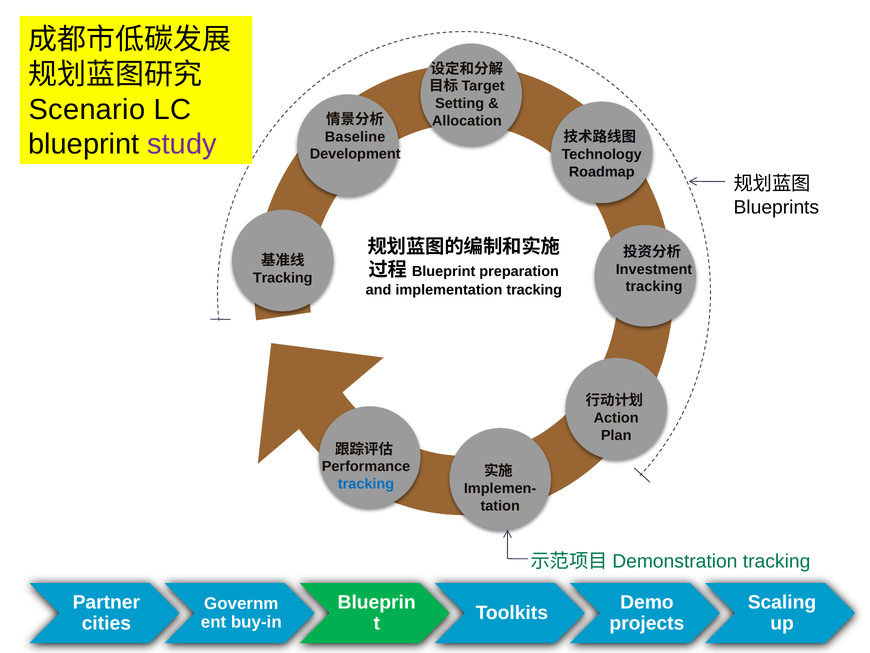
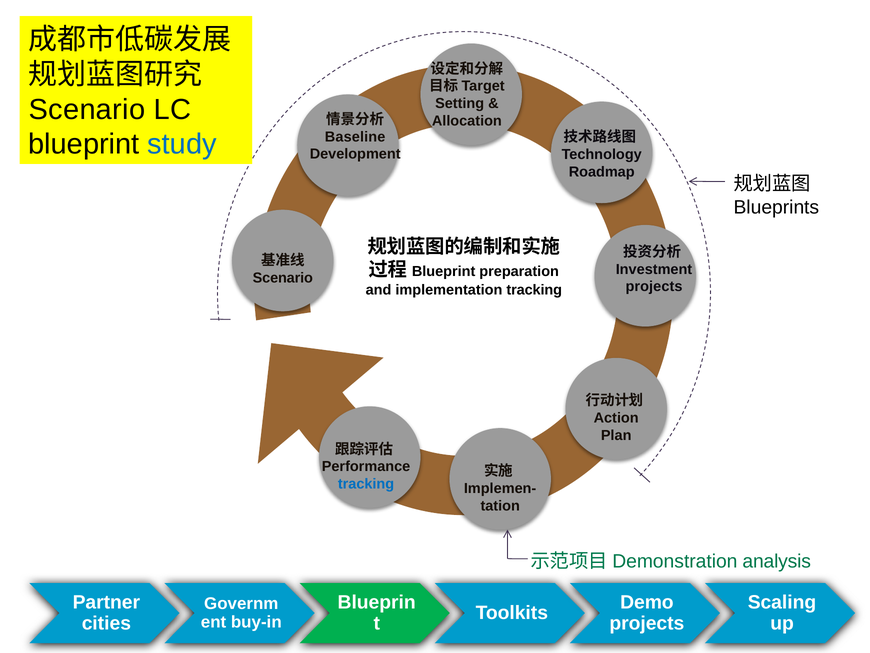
study colour: purple -> blue
Tracking at (283, 278): Tracking -> Scenario
tracking at (654, 286): tracking -> projects
tracking at (777, 561): tracking -> analysis
